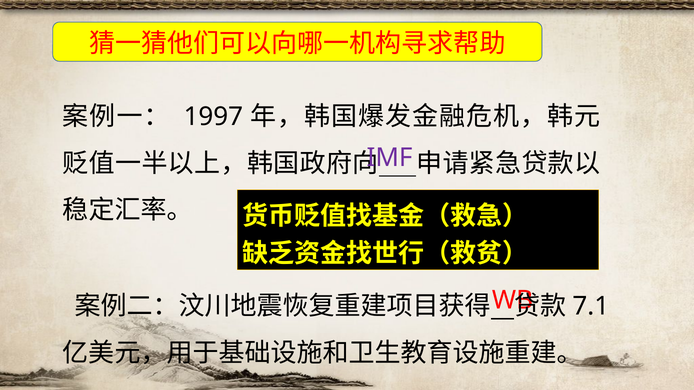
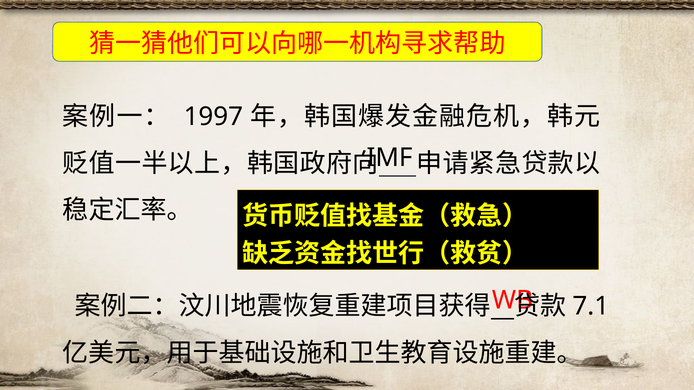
IMF colour: purple -> black
